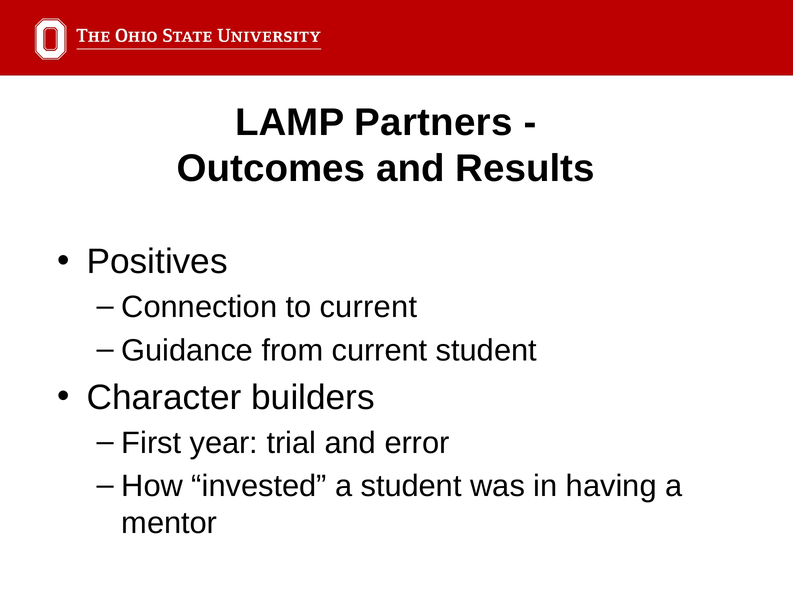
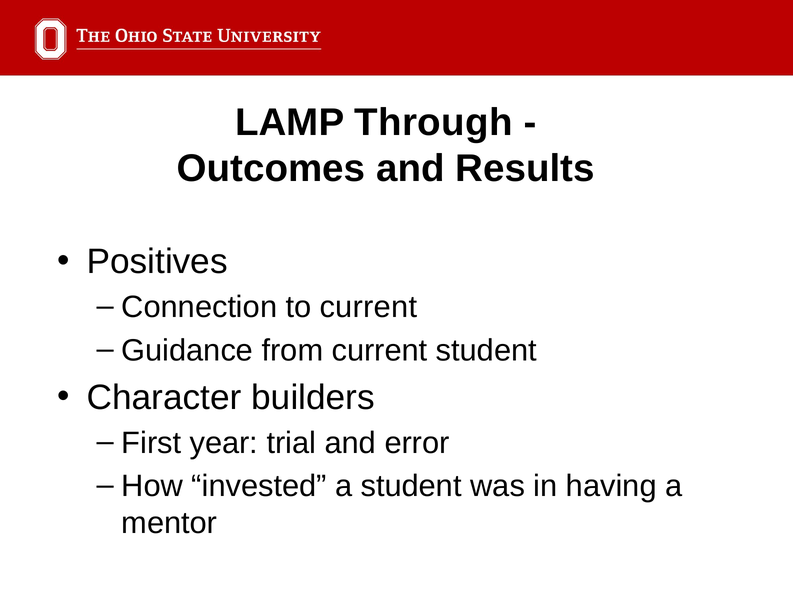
Partners: Partners -> Through
